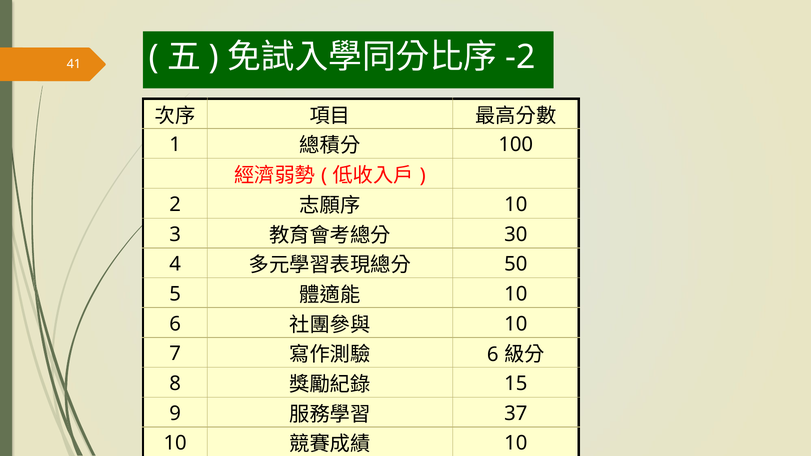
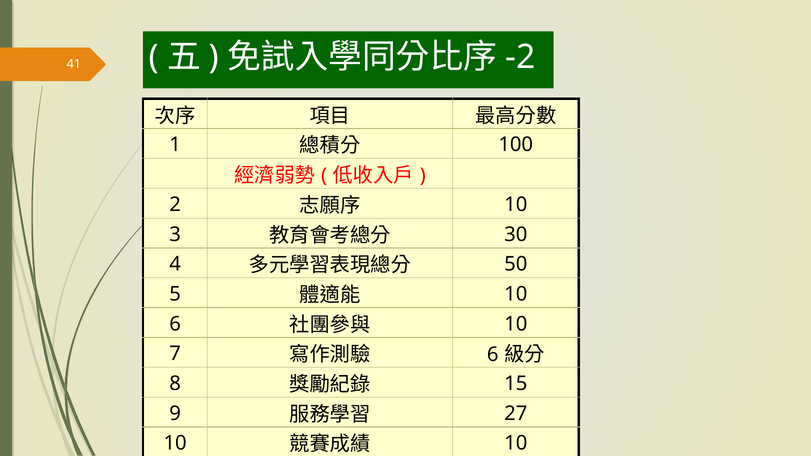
37: 37 -> 27
